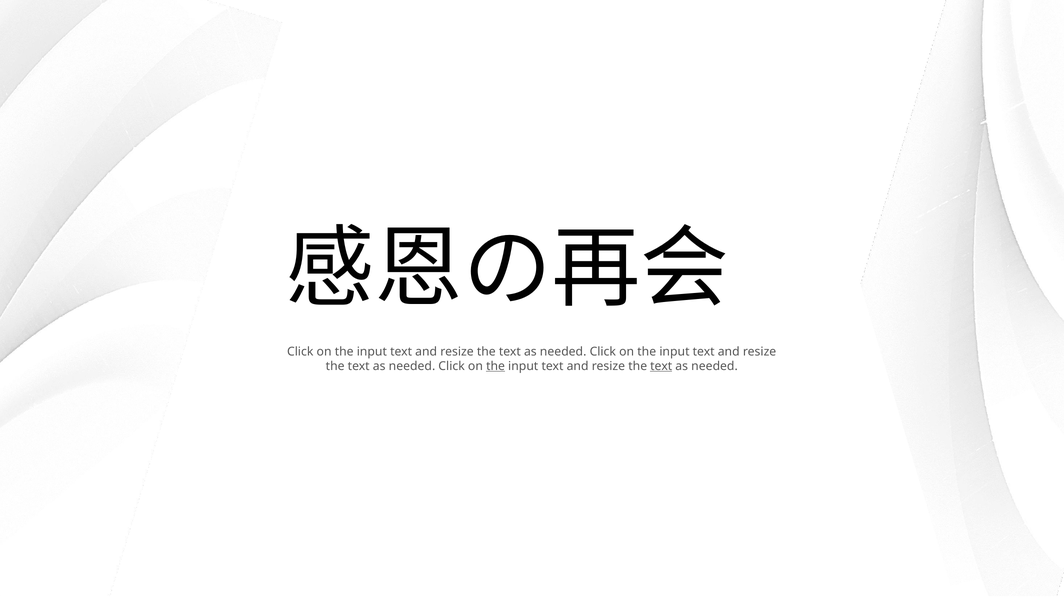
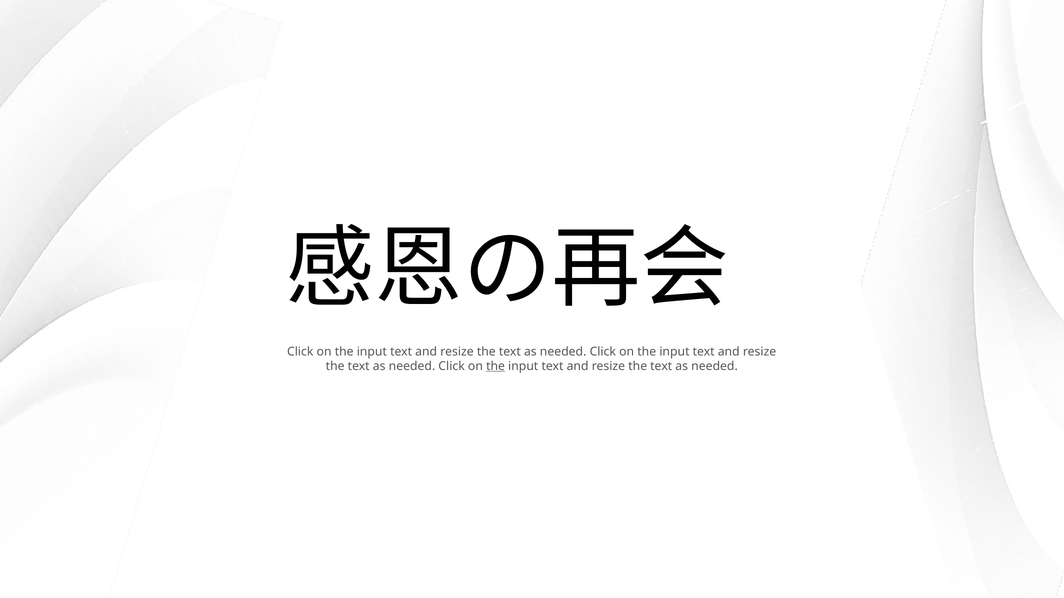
text at (661, 366) underline: present -> none
